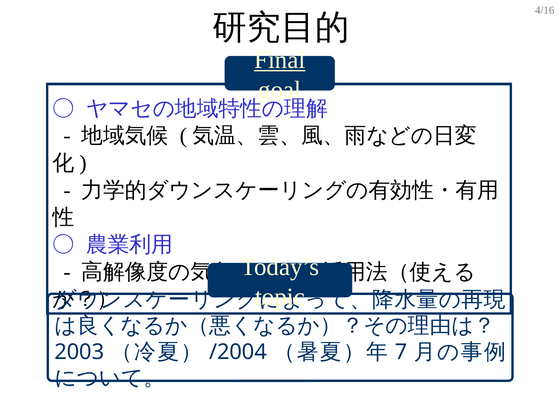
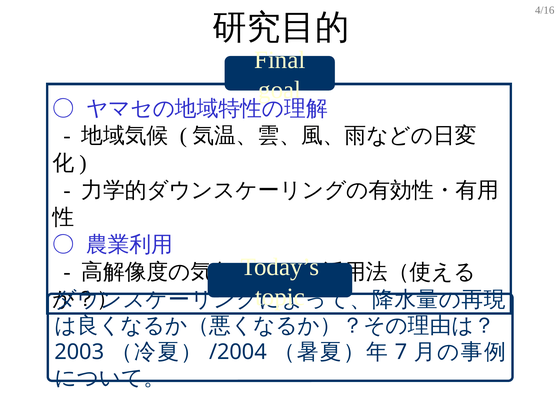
Final underline: present -> none
